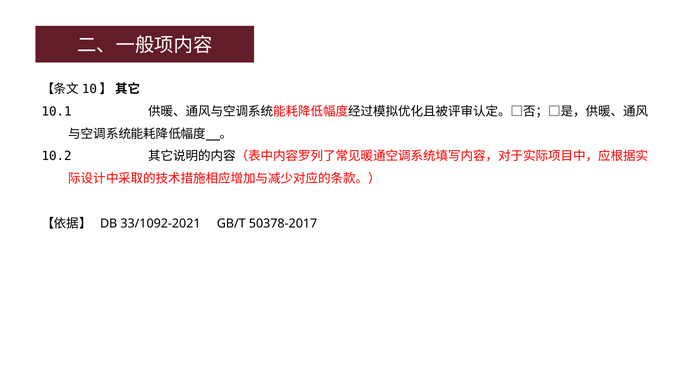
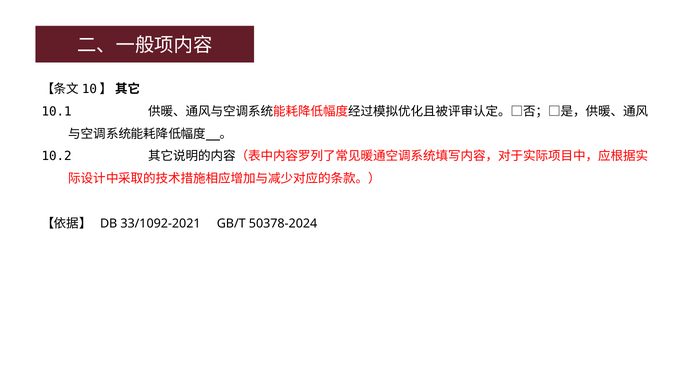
50378-2017: 50378-2017 -> 50378-2024
